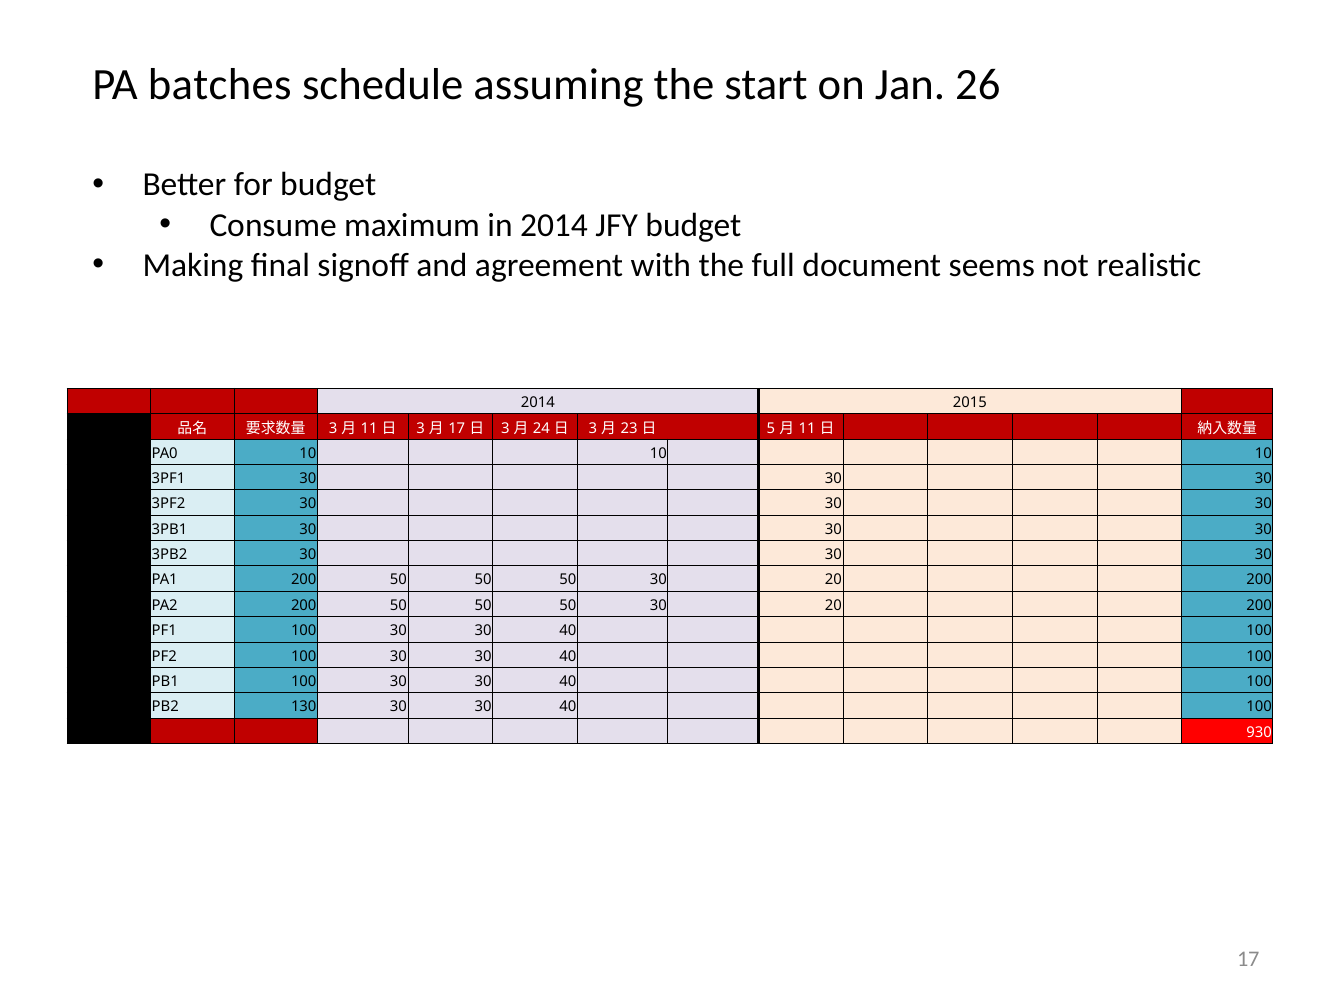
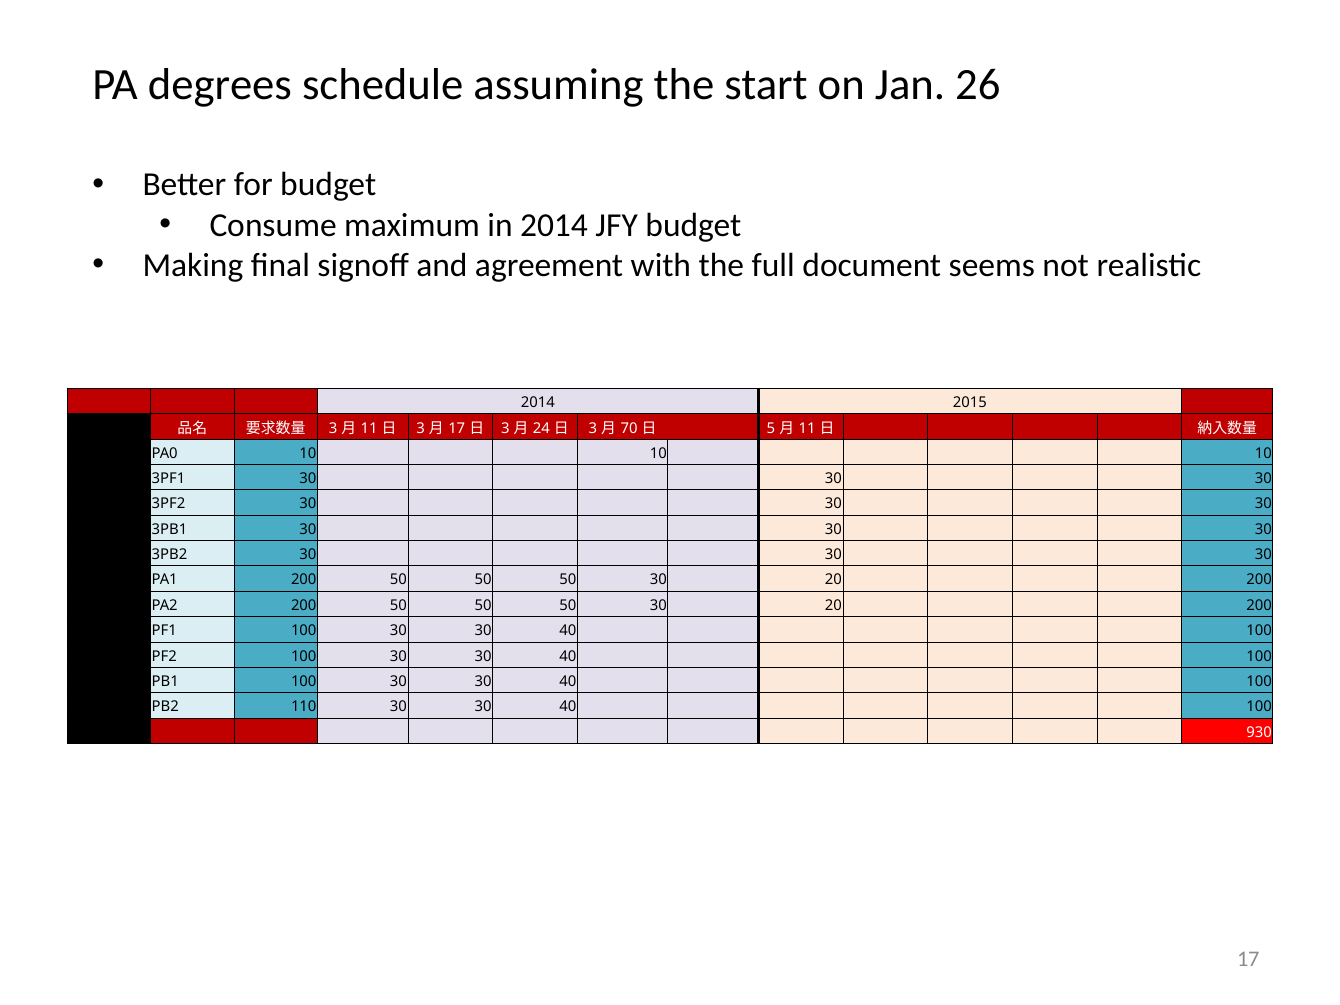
batches: batches -> degrees
23: 23 -> 70
130: 130 -> 110
